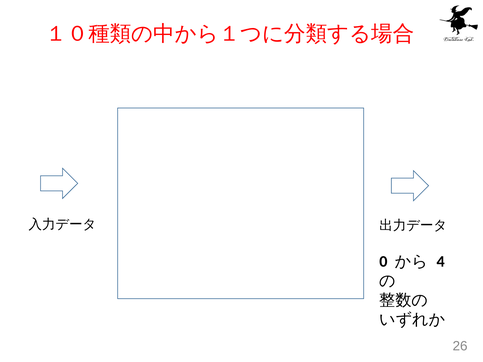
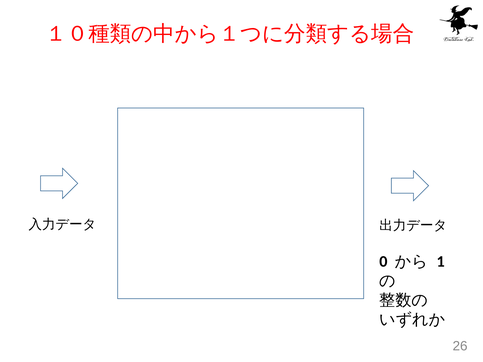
4: 4 -> 1
